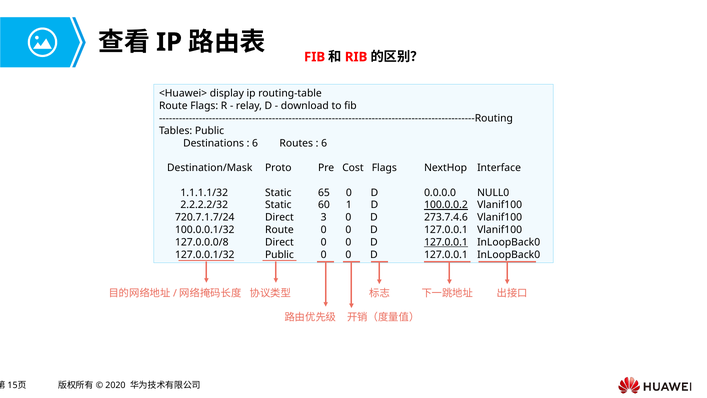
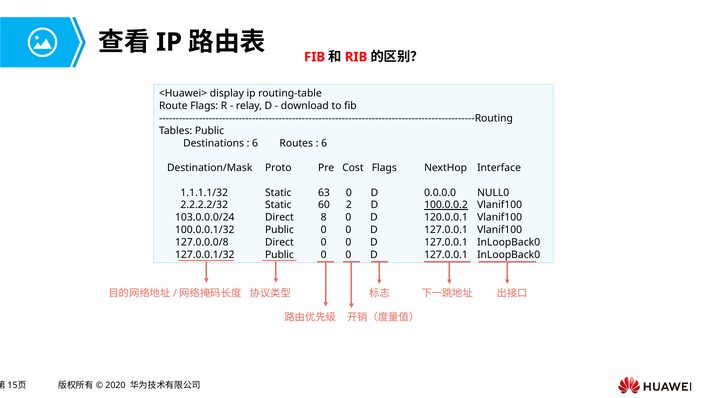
65: 65 -> 63
1: 1 -> 2
720.7.1.7/24: 720.7.1.7/24 -> 103.0.0.0/24
3: 3 -> 8
273.7.4.6: 273.7.4.6 -> 120.0.0.1
100.0.0.1/32 Route: Route -> Public
127.0.0.1 at (446, 242) underline: present -> none
